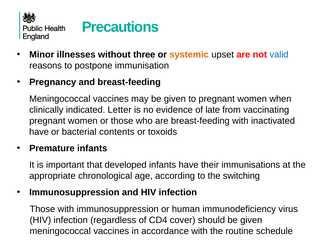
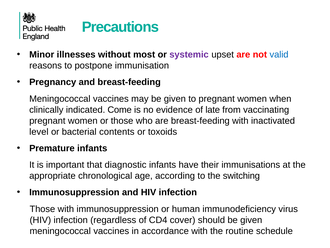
three: three -> most
systemic colour: orange -> purple
Letter: Letter -> Come
have at (39, 132): have -> level
developed: developed -> diagnostic
